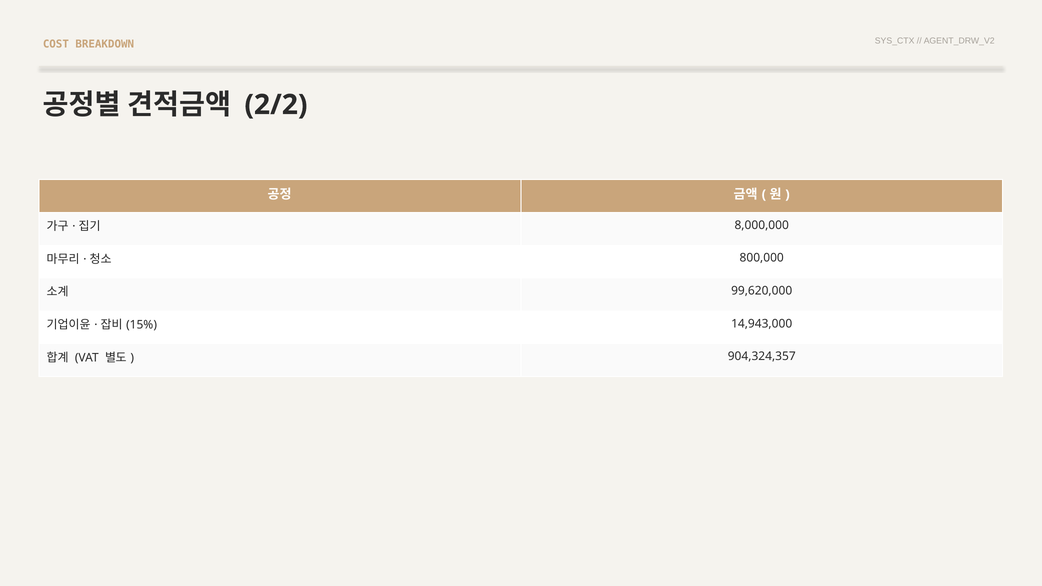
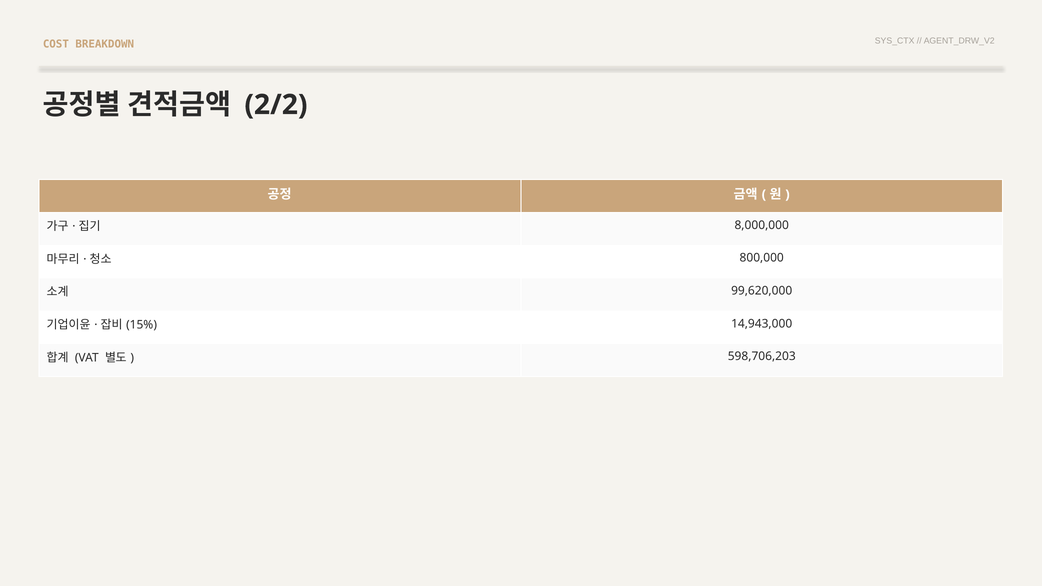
904,324,357: 904,324,357 -> 598,706,203
